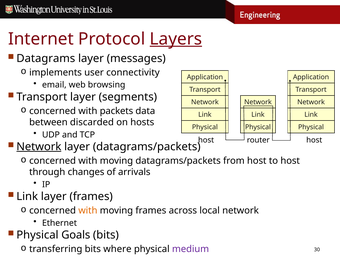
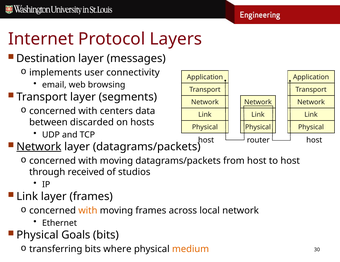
Layers underline: present -> none
Datagrams: Datagrams -> Destination
packets: packets -> centers
changes: changes -> received
arrivals: arrivals -> studios
medium colour: purple -> orange
